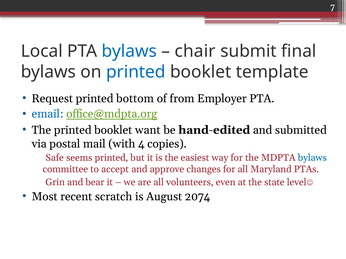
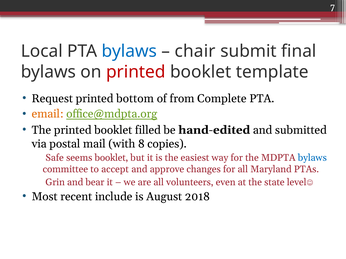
printed at (136, 72) colour: blue -> red
Employer: Employer -> Complete
email colour: blue -> orange
want: want -> filled
4: 4 -> 8
seems printed: printed -> booklet
scratch: scratch -> include
2074: 2074 -> 2018
